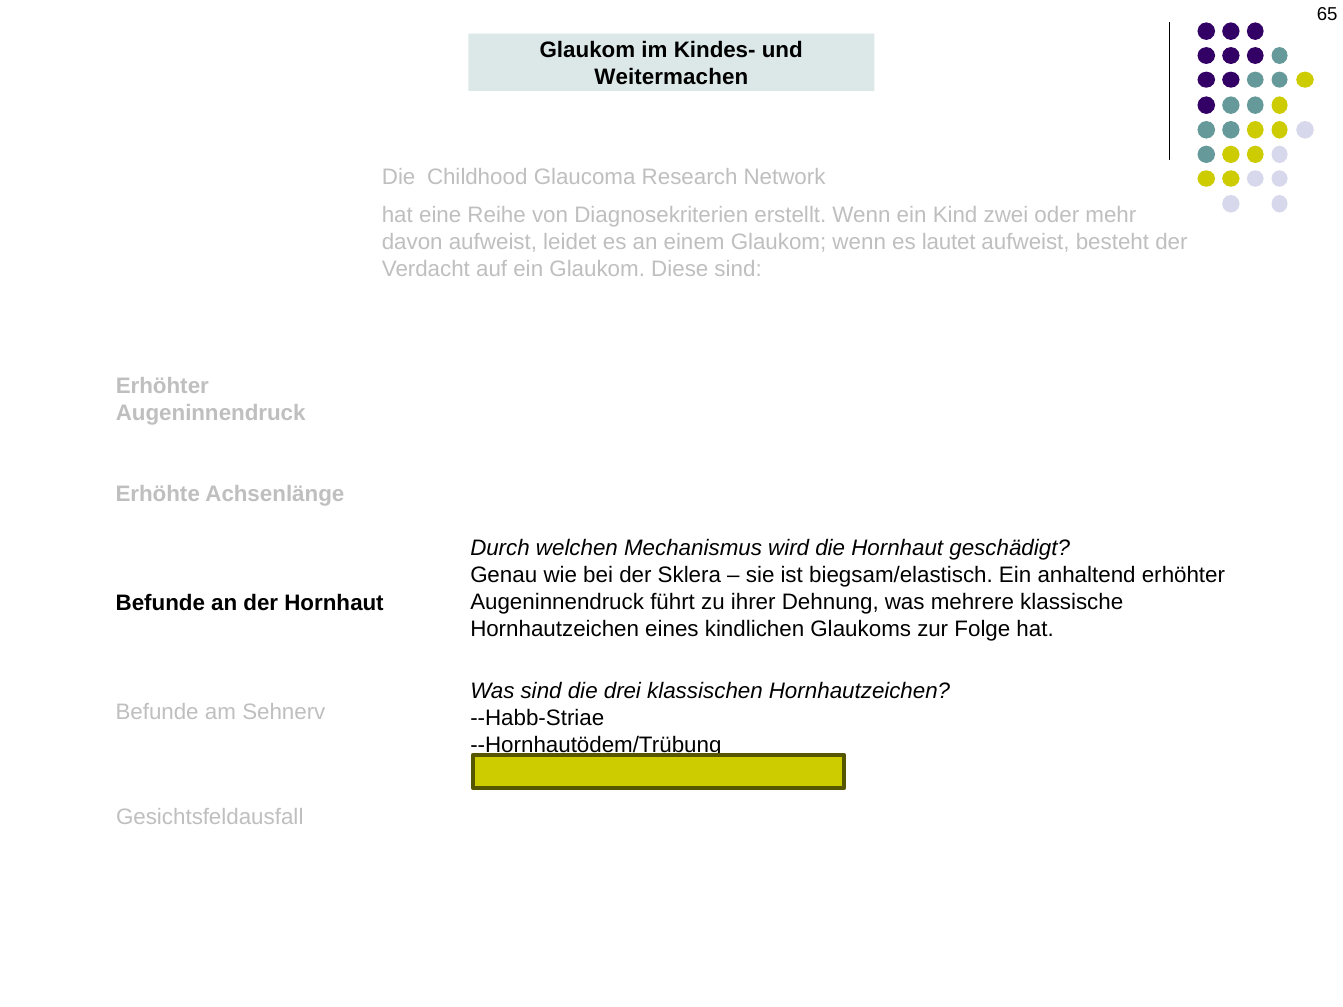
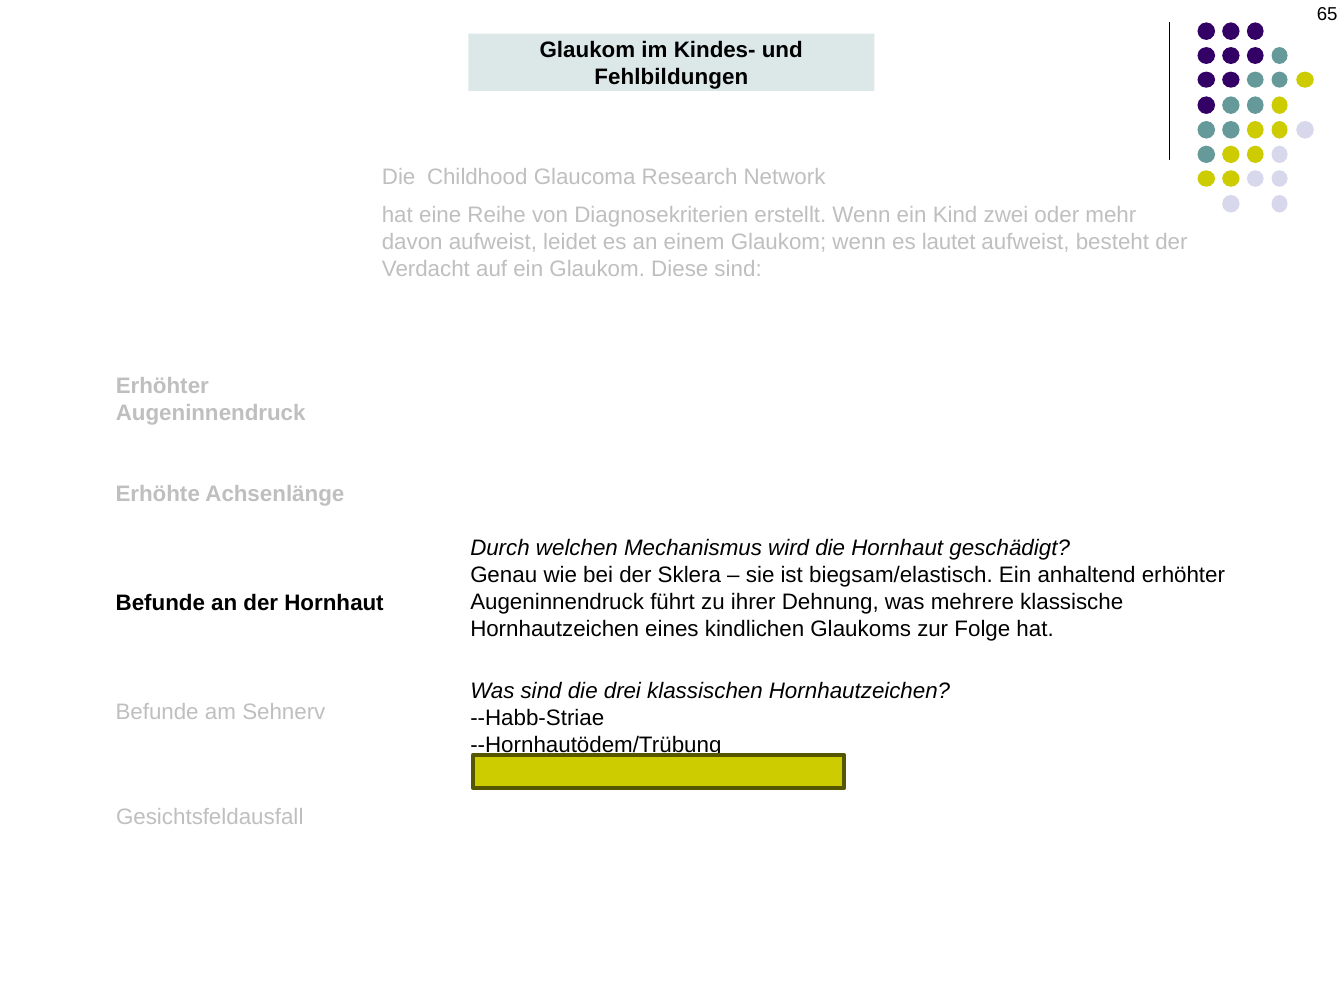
Weitermachen: Weitermachen -> Fehlbildungen
